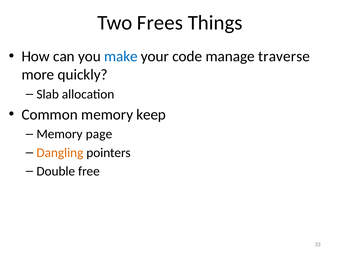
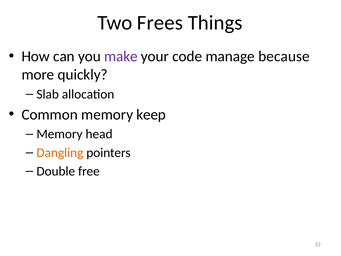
make colour: blue -> purple
traverse: traverse -> because
page: page -> head
